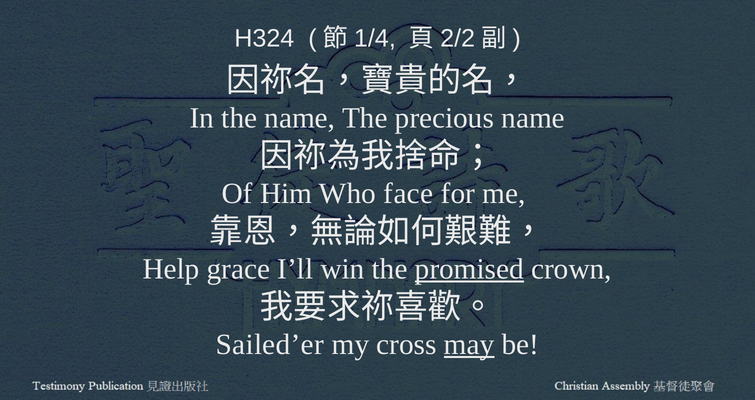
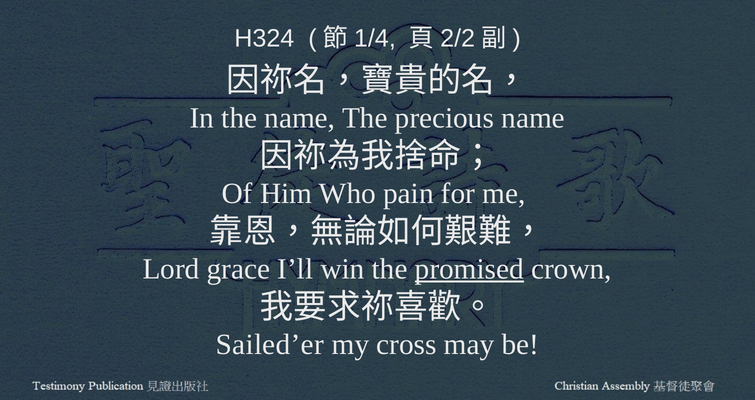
face: face -> pain
Help: Help -> Lord
may underline: present -> none
